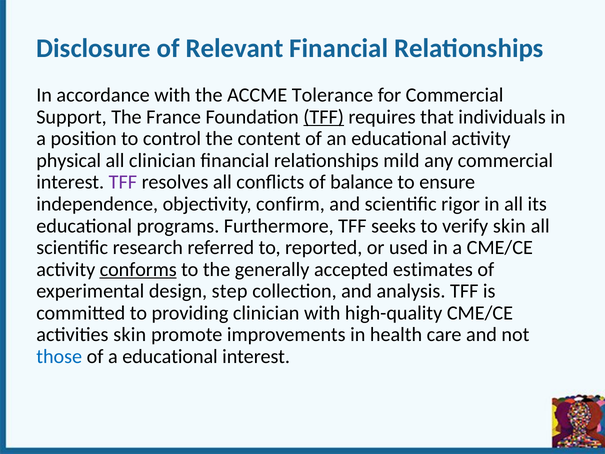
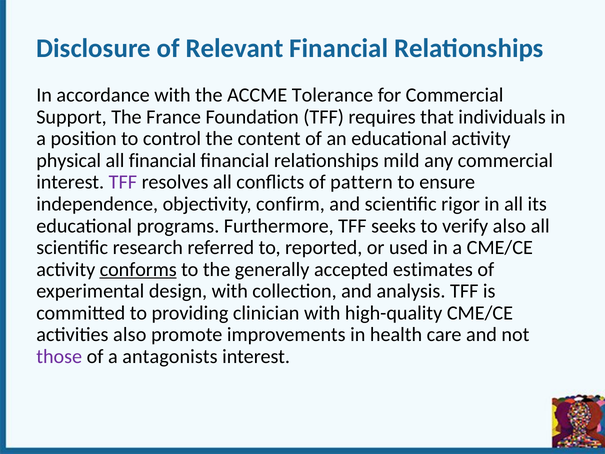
TFF at (324, 117) underline: present -> none
all clinician: clinician -> financial
balance: balance -> pattern
verify skin: skin -> also
design step: step -> with
activities skin: skin -> also
those colour: blue -> purple
a educational: educational -> antagonists
